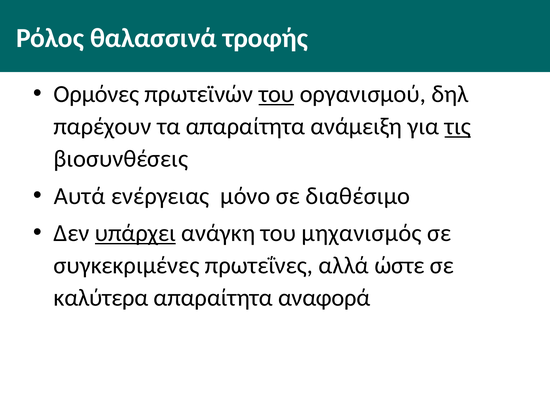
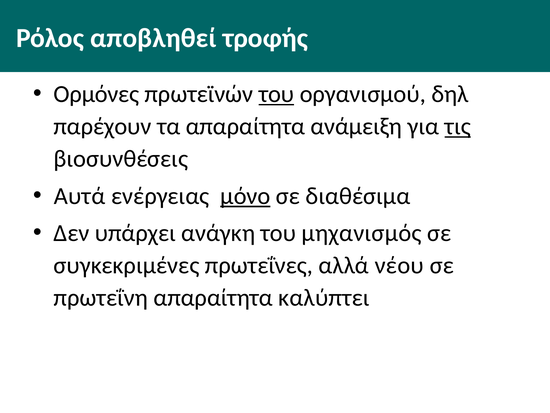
θαλασσινά: θαλασσινά -> αποβληθεί
μόνο underline: none -> present
διαθέσιμο: διαθέσιμο -> διαθέσιμα
υπάρχει underline: present -> none
ώστε: ώστε -> νέου
καλύτερα: καλύτερα -> πρωτεΐνη
αναφορά: αναφορά -> καλύπτει
